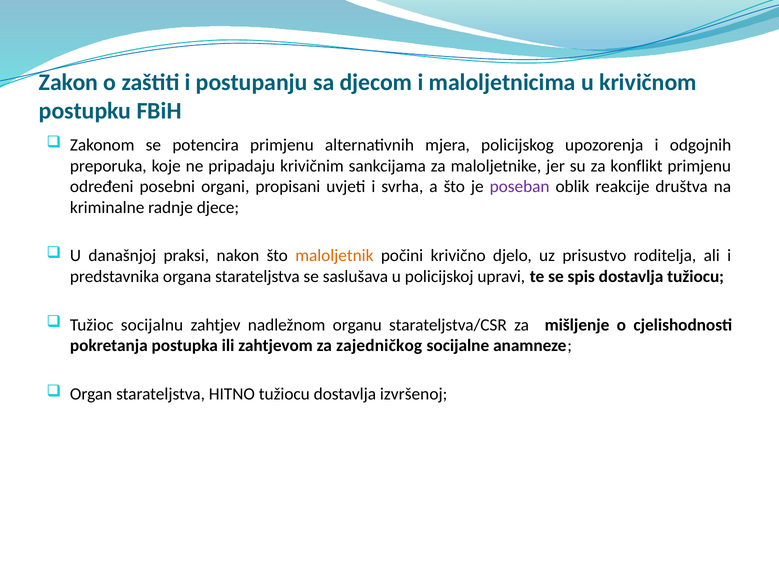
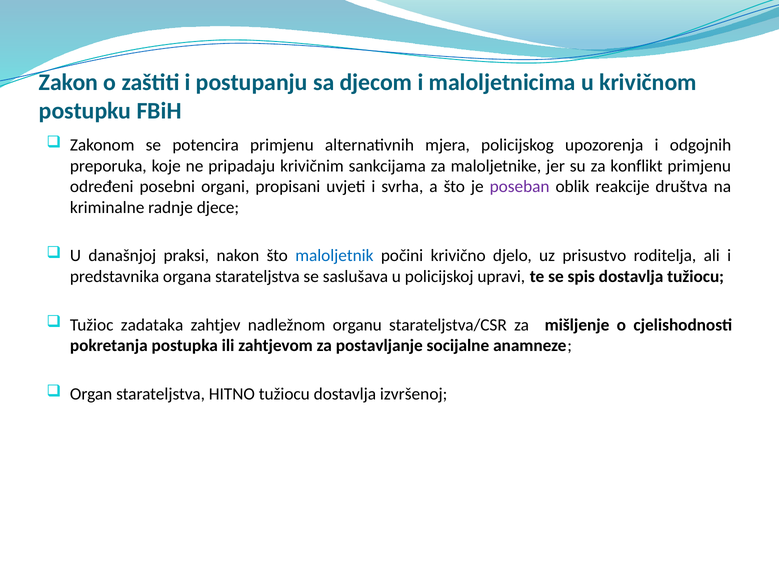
maloljetnik colour: orange -> blue
socijalnu: socijalnu -> zadataka
zajedničkog: zajedničkog -> postavljanje
